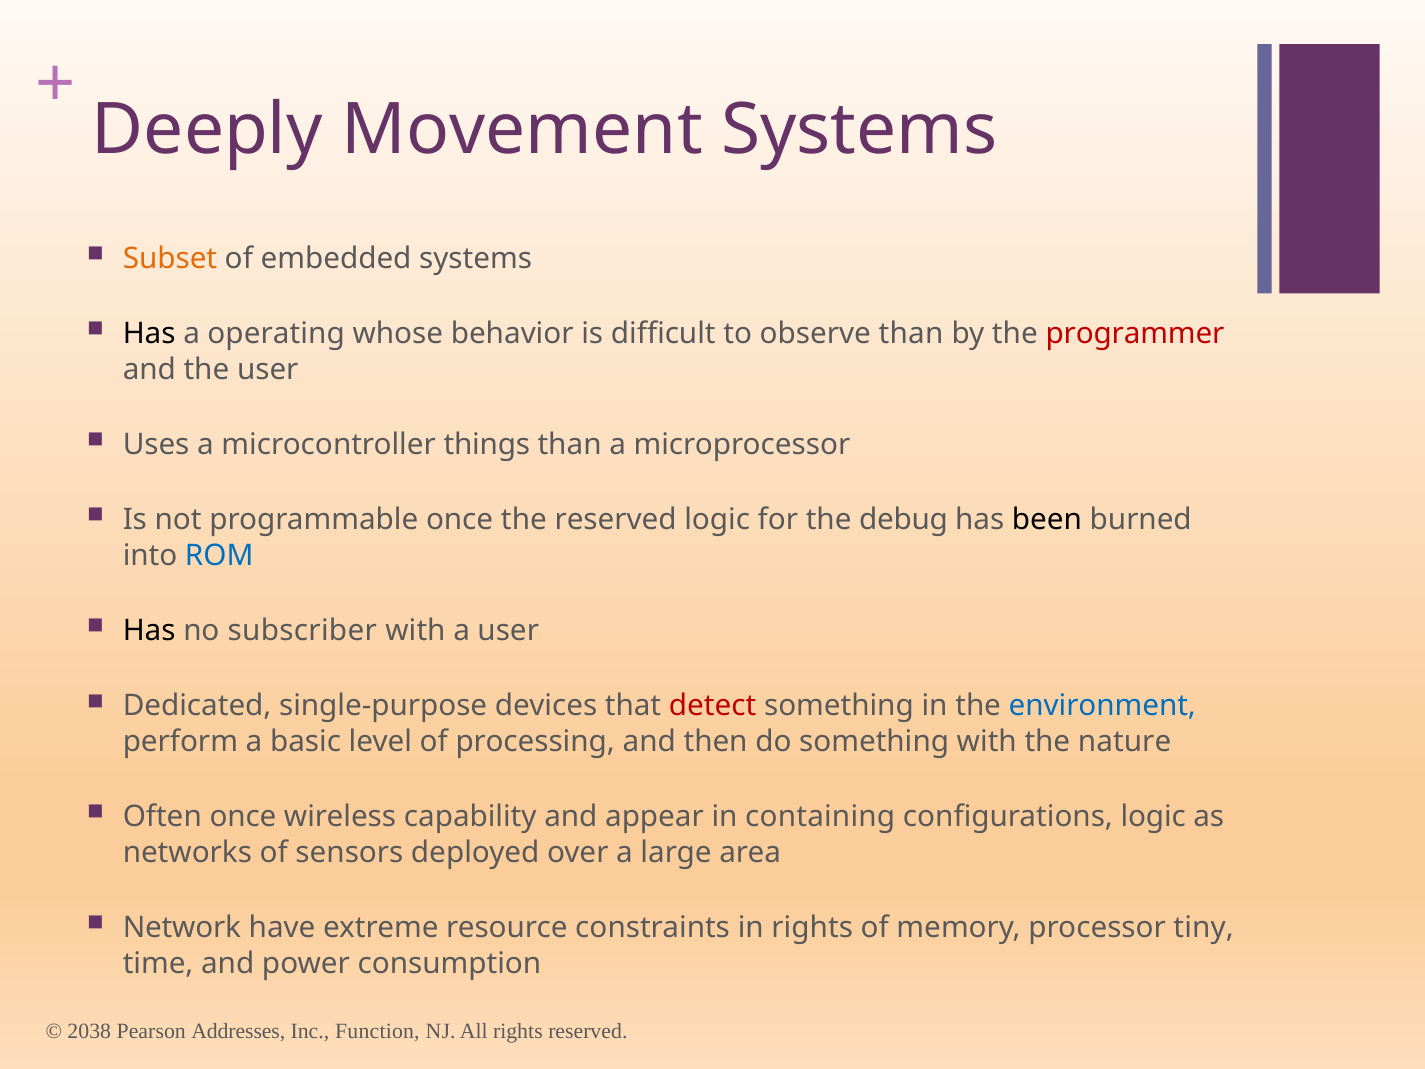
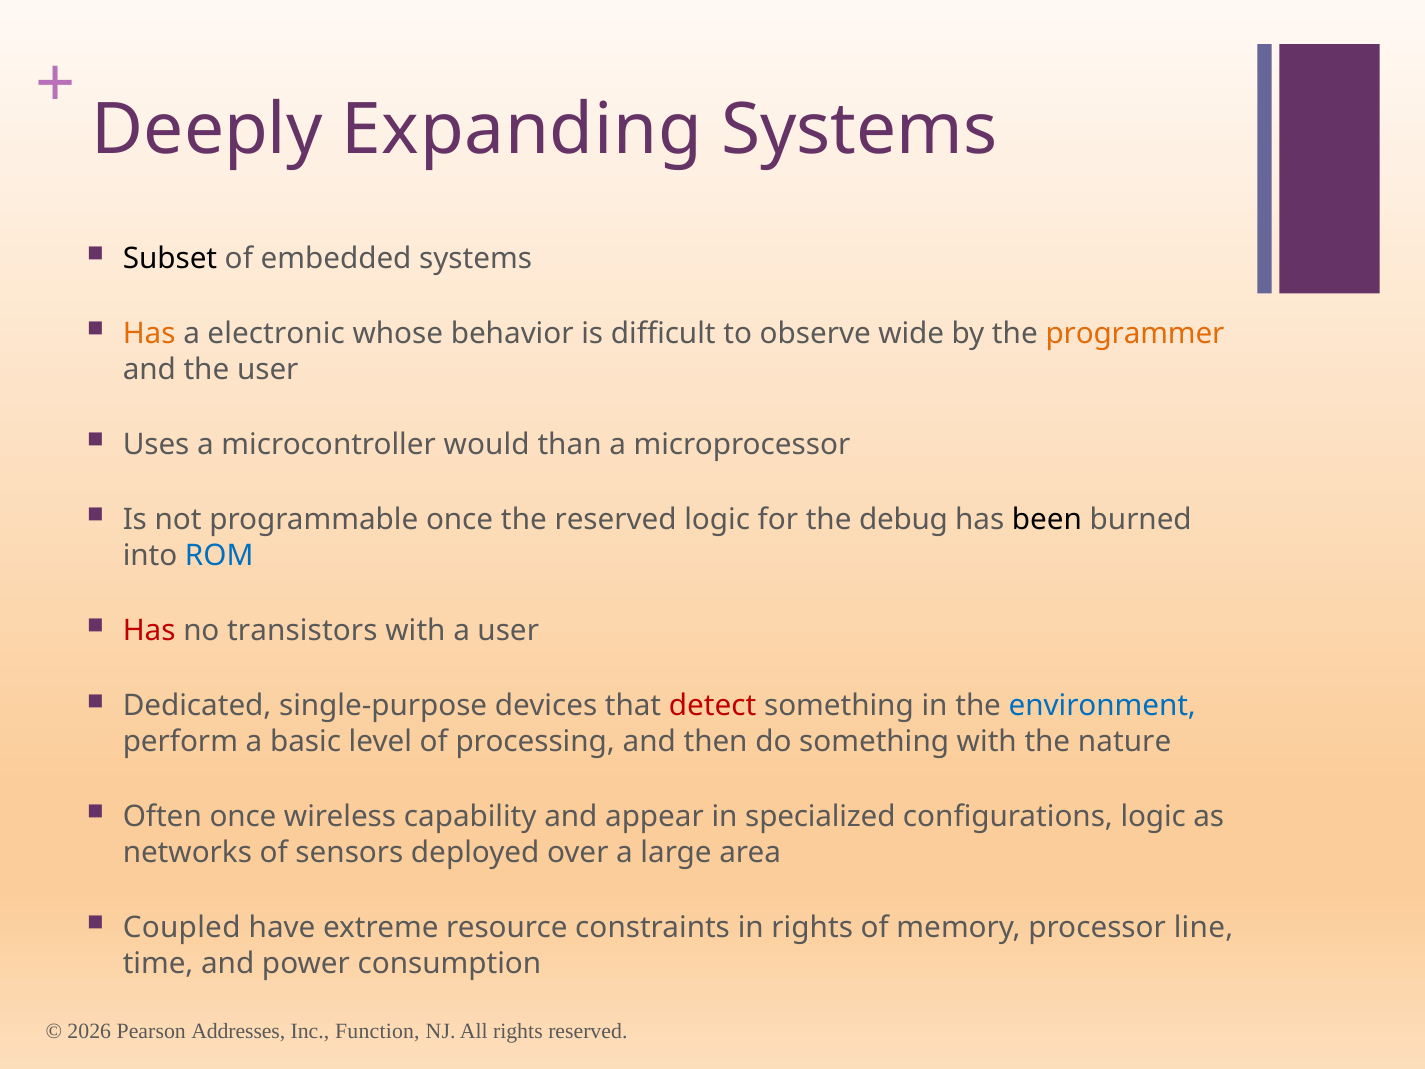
Movement: Movement -> Expanding
Subset colour: orange -> black
Has at (149, 334) colour: black -> orange
operating: operating -> electronic
observe than: than -> wide
programmer colour: red -> orange
things: things -> would
Has at (149, 631) colour: black -> red
subscriber: subscriber -> transistors
containing: containing -> specialized
Network: Network -> Coupled
tiny: tiny -> line
2038: 2038 -> 2026
